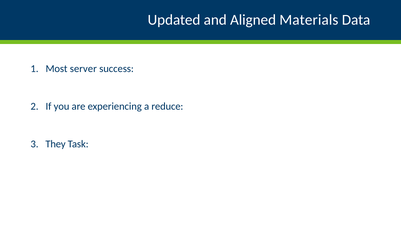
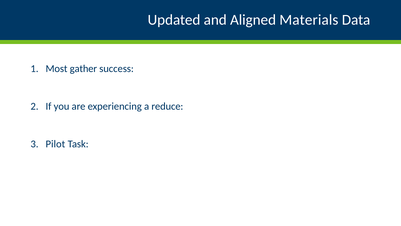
server: server -> gather
They: They -> Pilot
